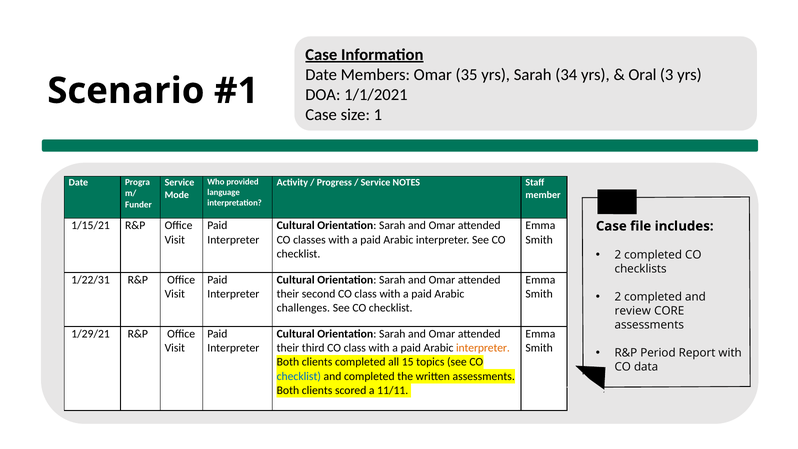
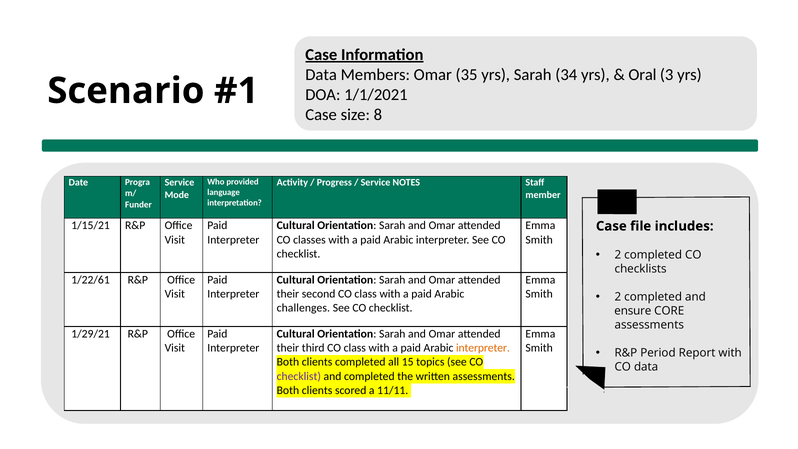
Date at (321, 75): Date -> Data
1: 1 -> 8
1/22/31: 1/22/31 -> 1/22/61
review: review -> ensure
checklist at (299, 376) colour: blue -> purple
